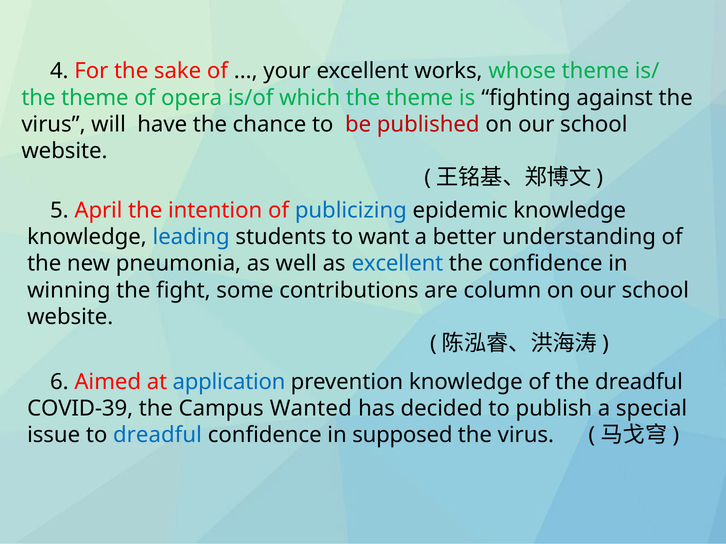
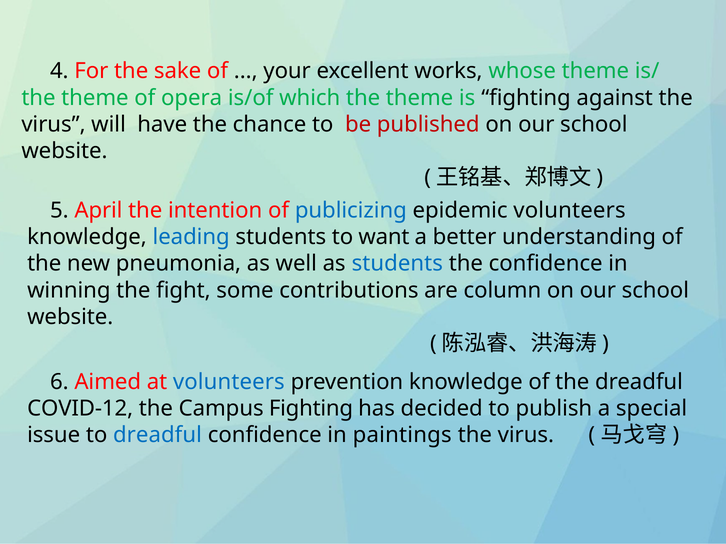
epidemic knowledge: knowledge -> volunteers
as excellent: excellent -> students
at application: application -> volunteers
COVID-39: COVID-39 -> COVID-12
Campus Wanted: Wanted -> Fighting
supposed: supposed -> paintings
